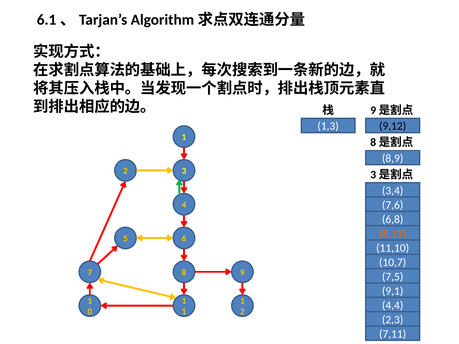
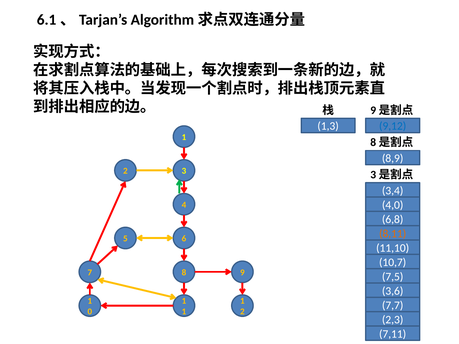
9,12 colour: black -> blue
7,6: 7,6 -> 4,0
9,1: 9,1 -> 3,6
4,4: 4,4 -> 7,7
